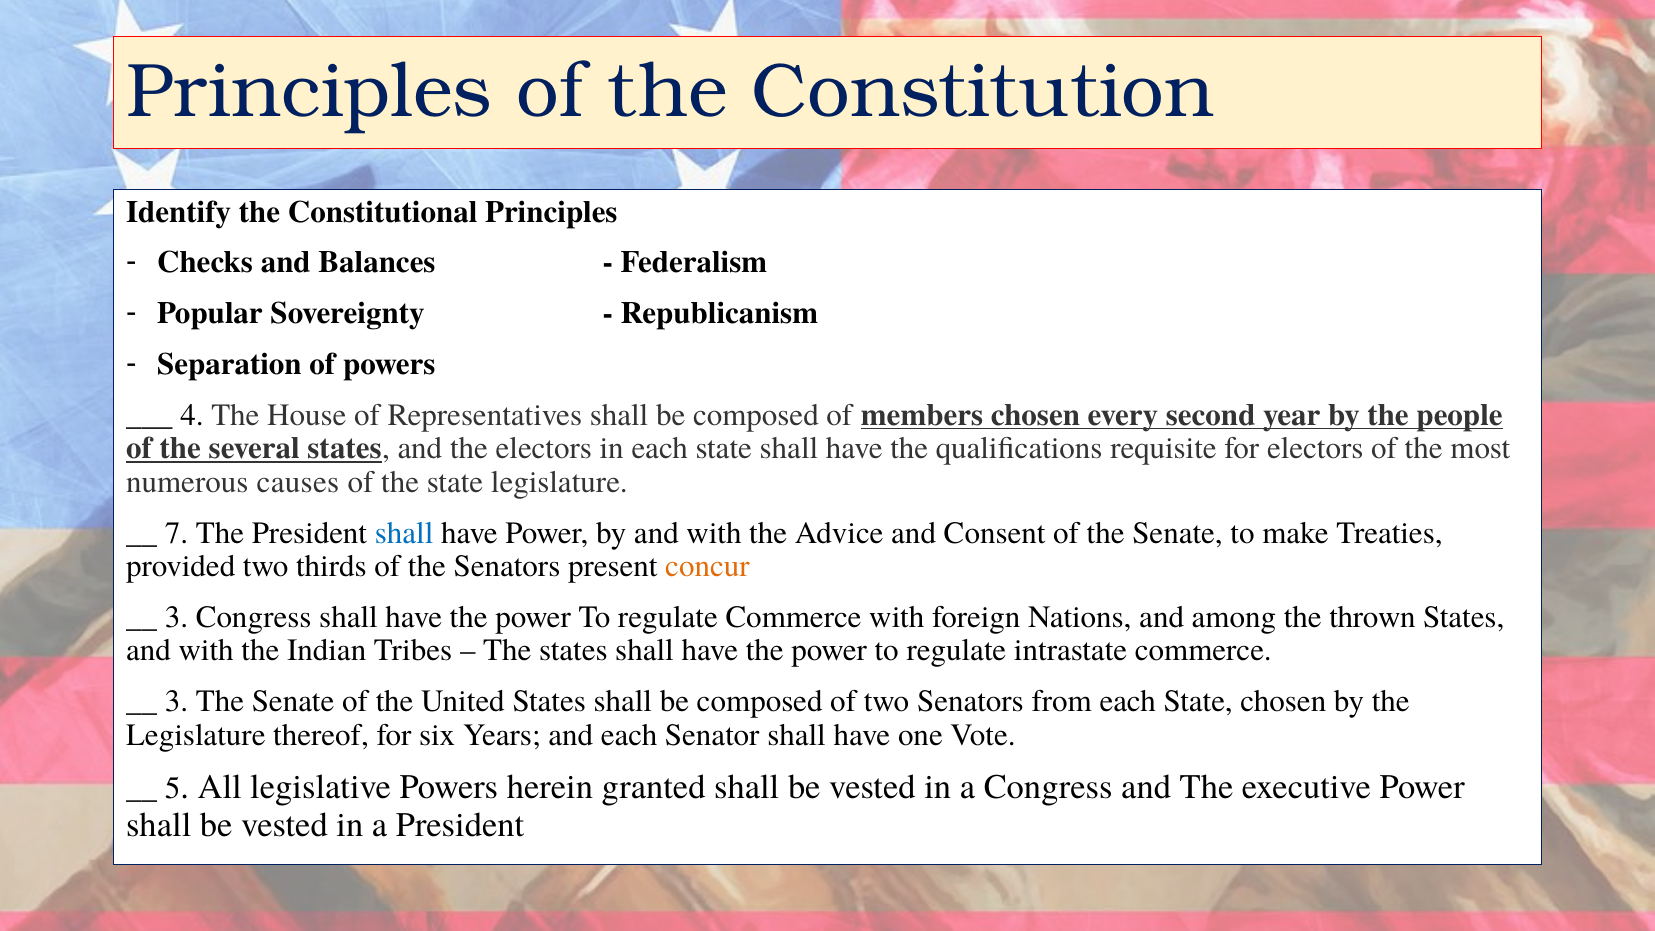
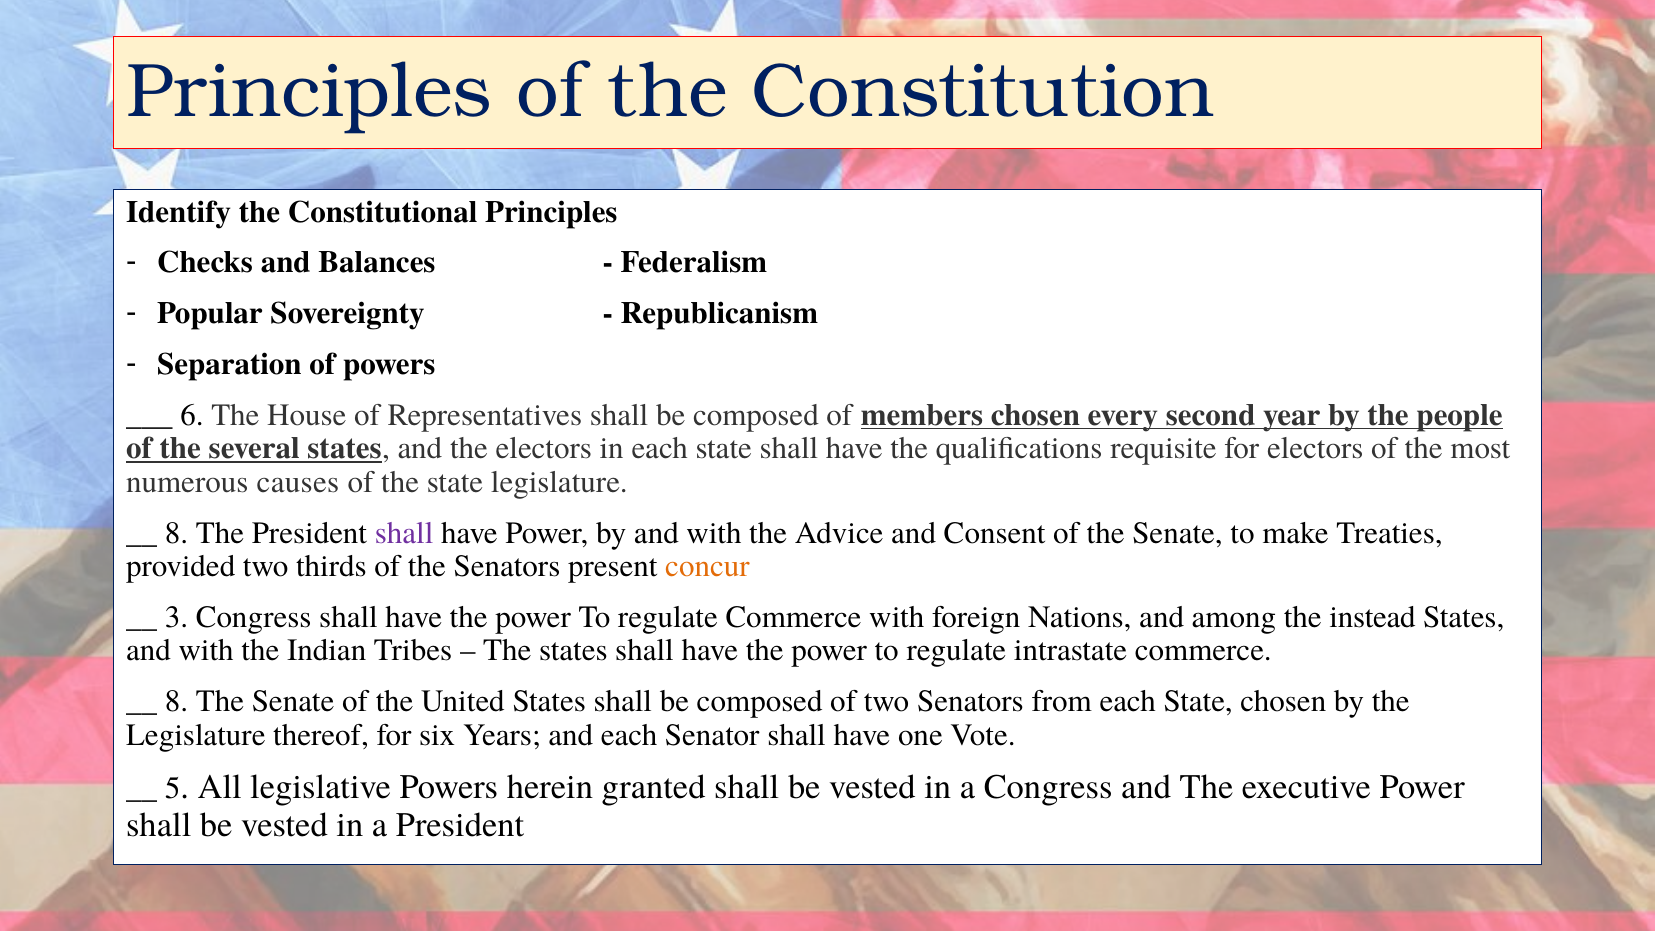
4: 4 -> 6
7 at (176, 533): 7 -> 8
shall at (404, 533) colour: blue -> purple
thrown: thrown -> instead
3 at (176, 701): 3 -> 8
